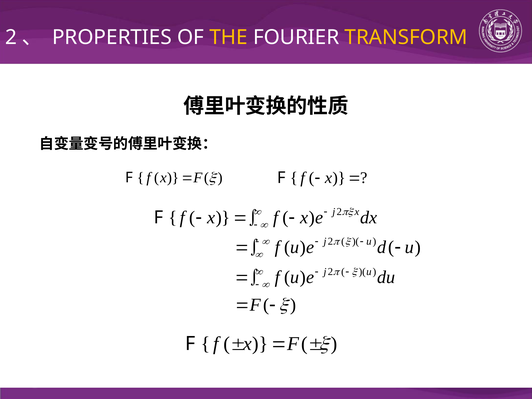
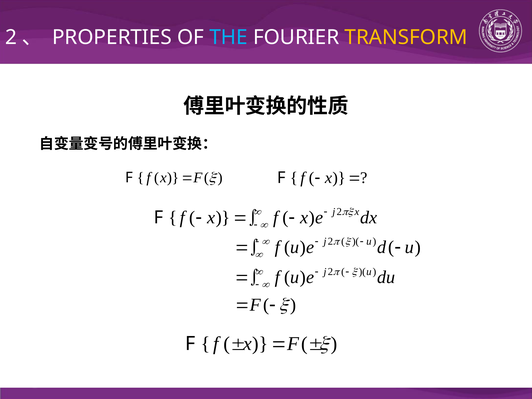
THE colour: yellow -> light blue
